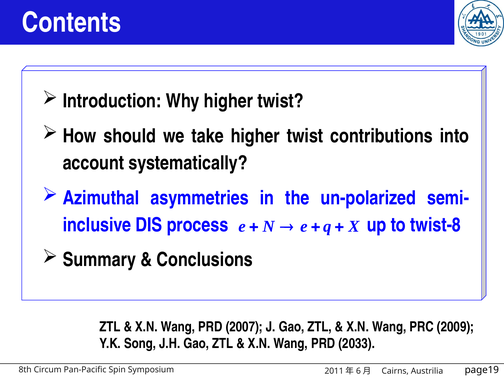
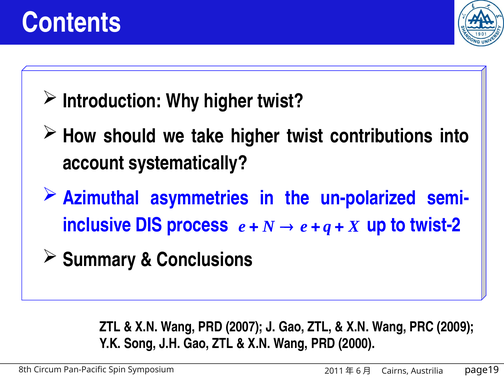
twist-8: twist-8 -> twist-2
2033: 2033 -> 2000
